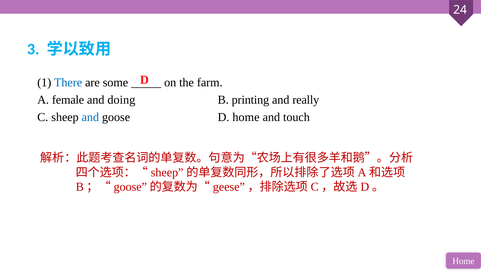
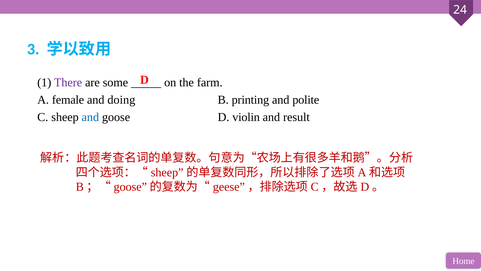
There colour: blue -> purple
really: really -> polite
D home: home -> violin
touch: touch -> result
